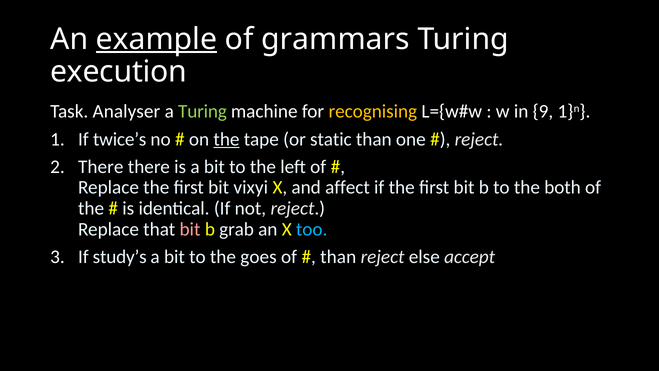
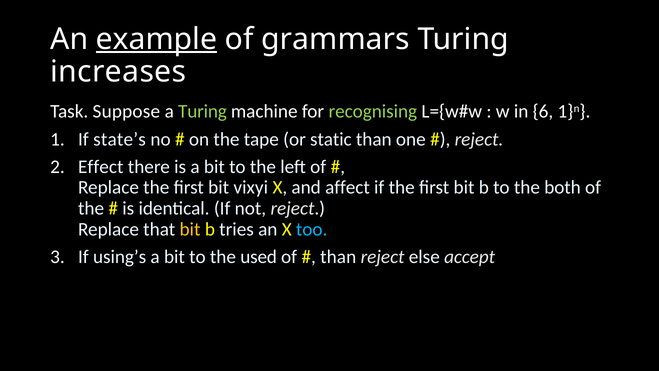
execution: execution -> increases
Analyser: Analyser -> Suppose
recognising colour: yellow -> light green
9: 9 -> 6
twice’s: twice’s -> state’s
the at (227, 139) underline: present -> none
There at (101, 167): There -> Effect
bit at (190, 229) colour: pink -> yellow
grab: grab -> tries
study’s: study’s -> using’s
goes: goes -> used
